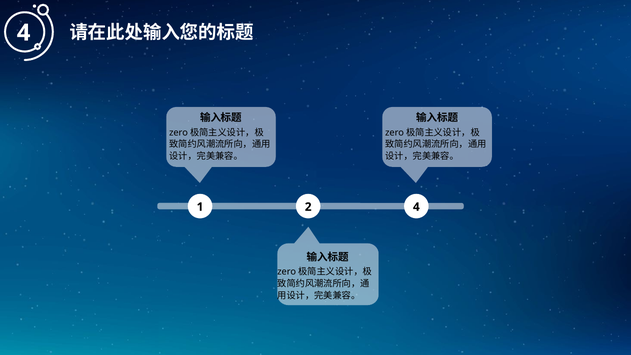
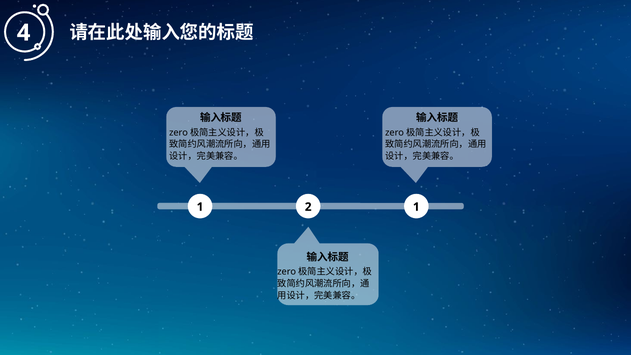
2 4: 4 -> 1
